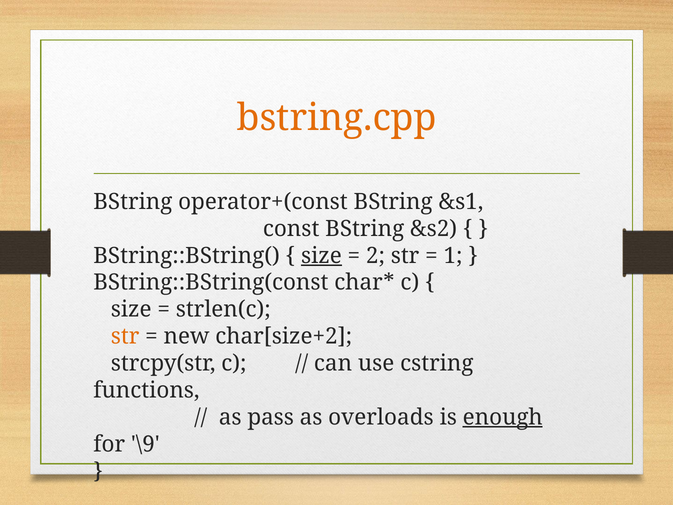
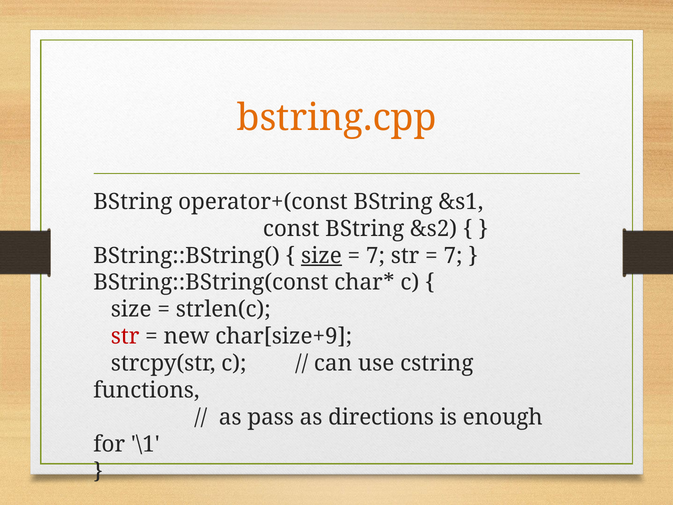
2 at (375, 256): 2 -> 7
1 at (453, 256): 1 -> 7
str at (125, 336) colour: orange -> red
char[size+2: char[size+2 -> char[size+9
overloads: overloads -> directions
enough underline: present -> none
\9: \9 -> \1
